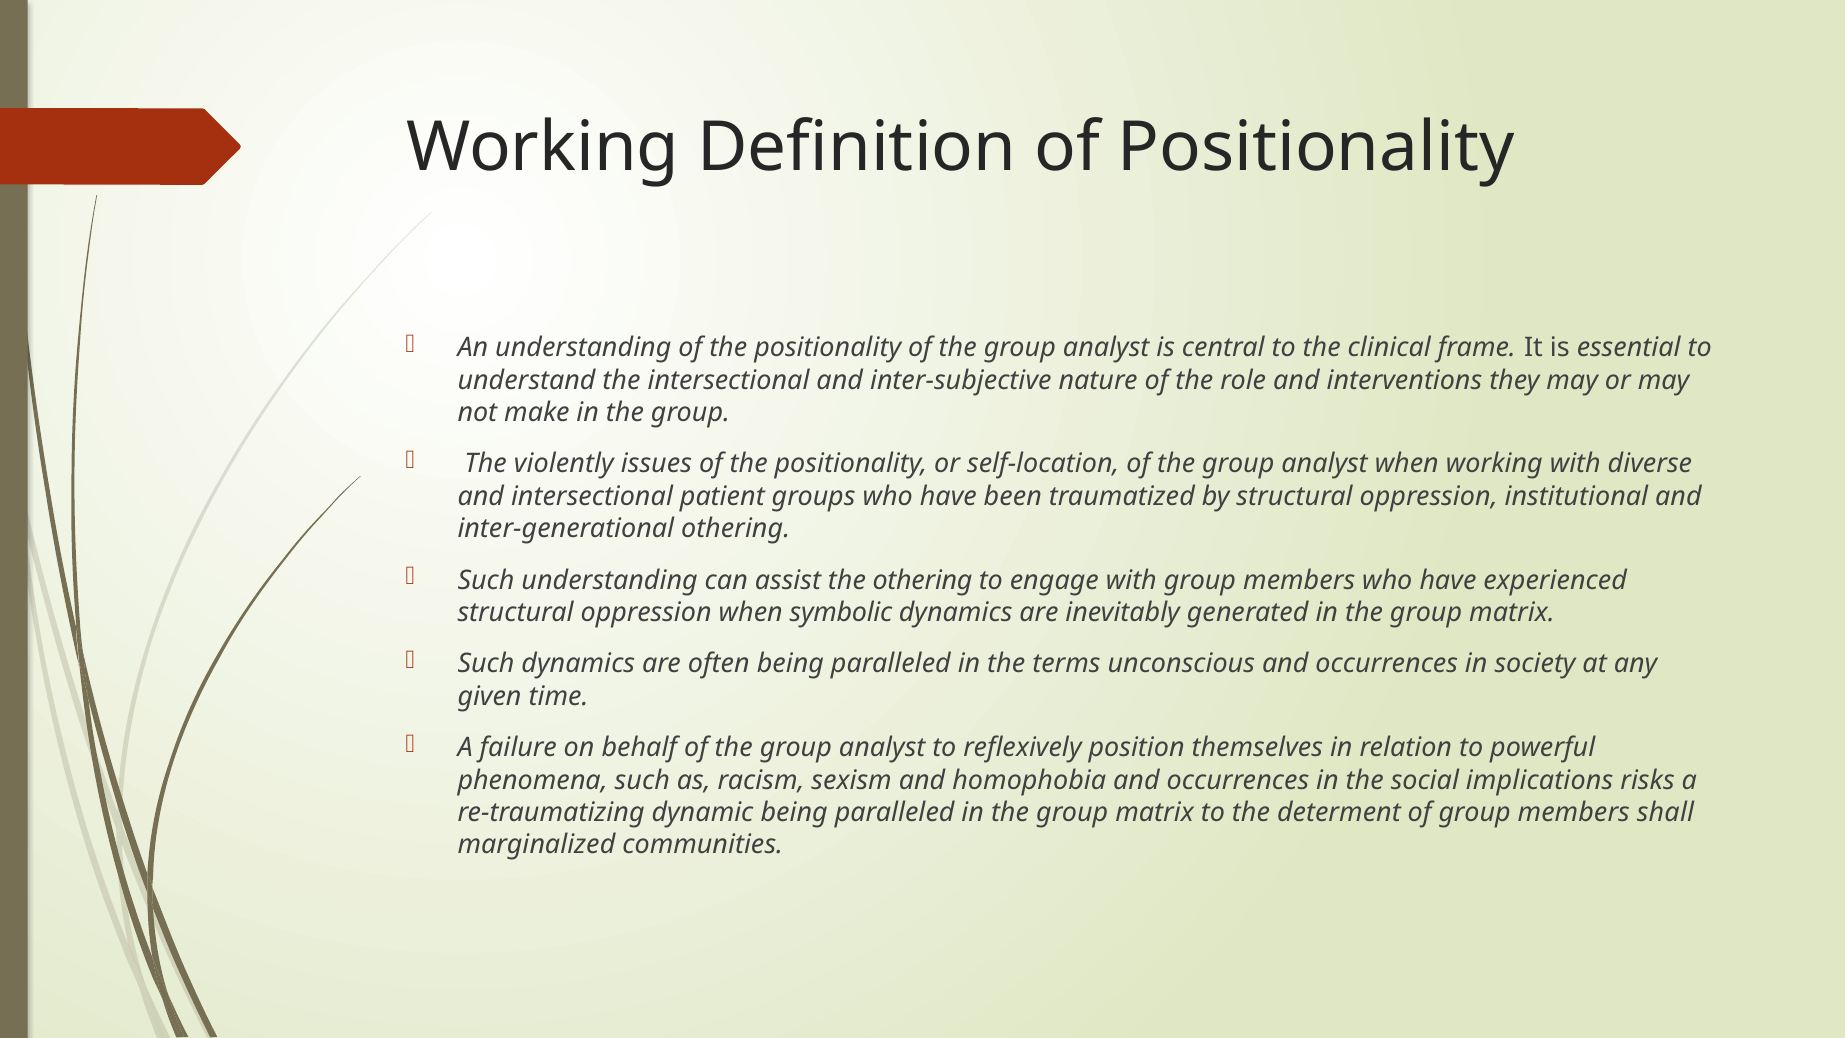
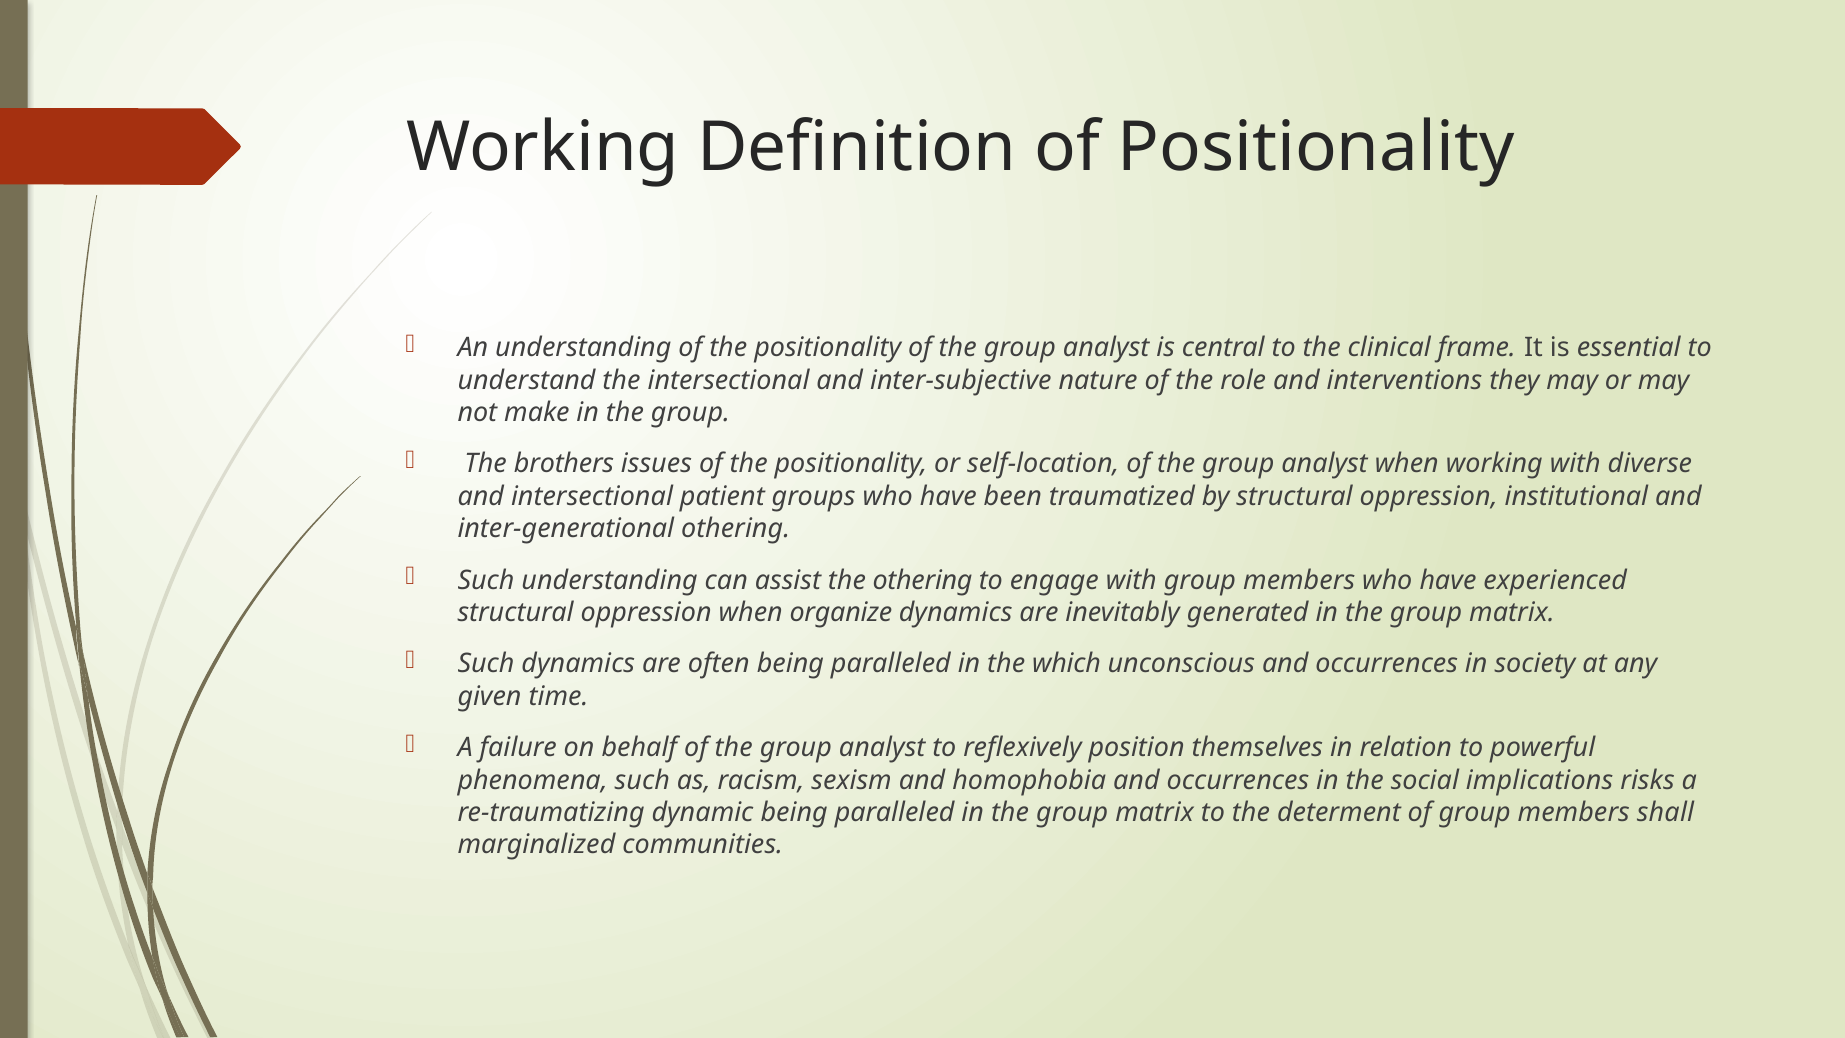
violently: violently -> brothers
symbolic: symbolic -> organize
terms: terms -> which
